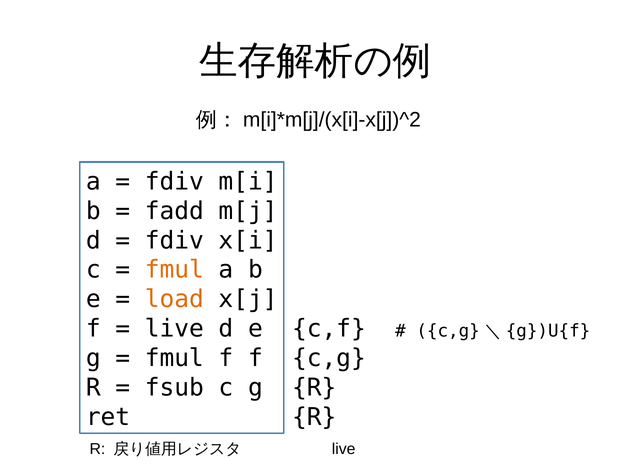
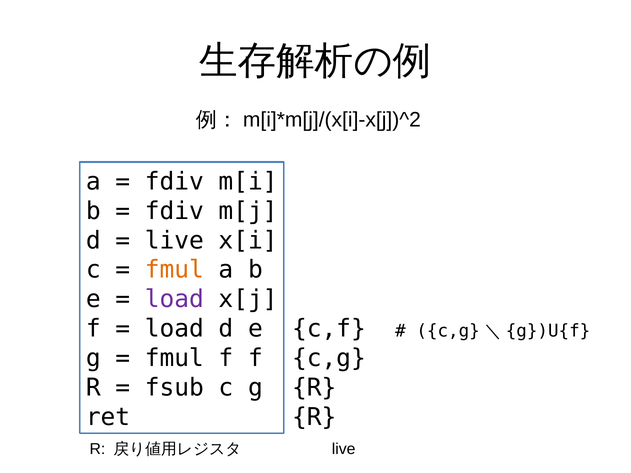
fadd at (174, 211): fadd -> fdiv
fdiv at (174, 241): fdiv -> live
load at (174, 299) colour: orange -> purple
live at (174, 329): live -> load
